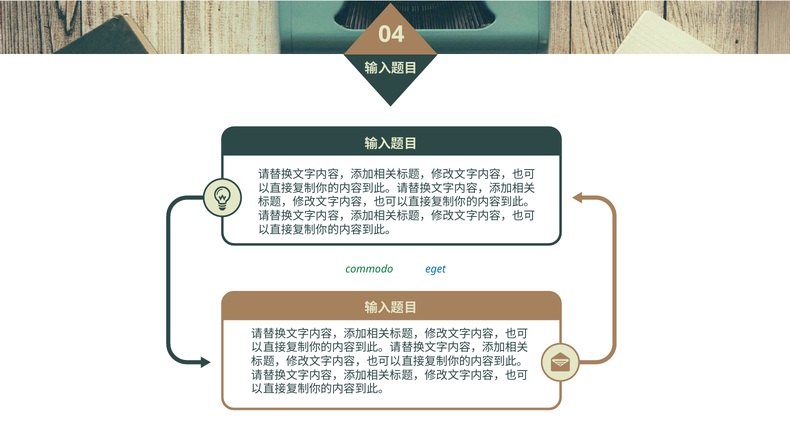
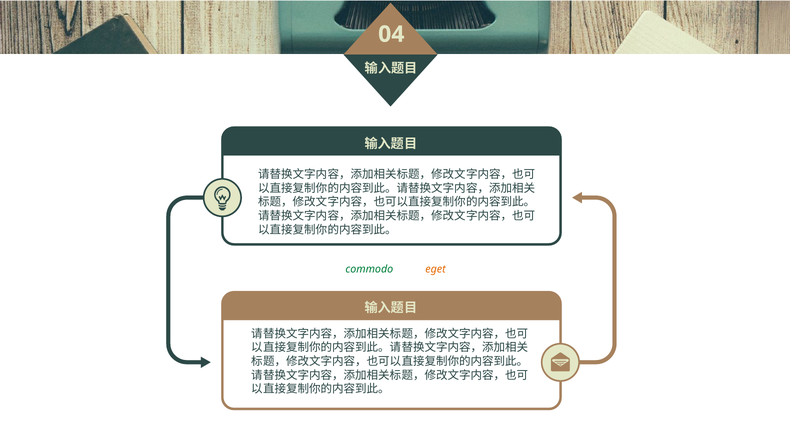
eget colour: blue -> orange
